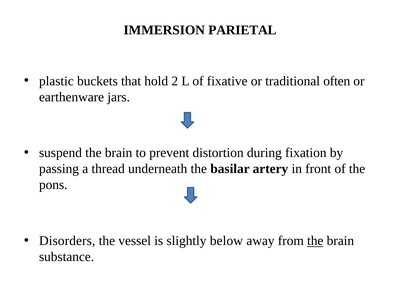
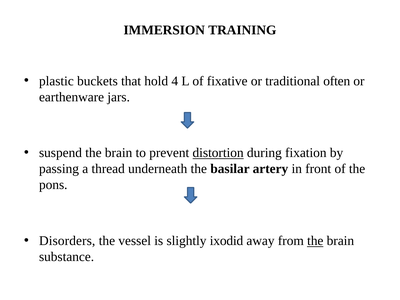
PARIETAL: PARIETAL -> TRAINING
2: 2 -> 4
distortion underline: none -> present
below: below -> ixodid
